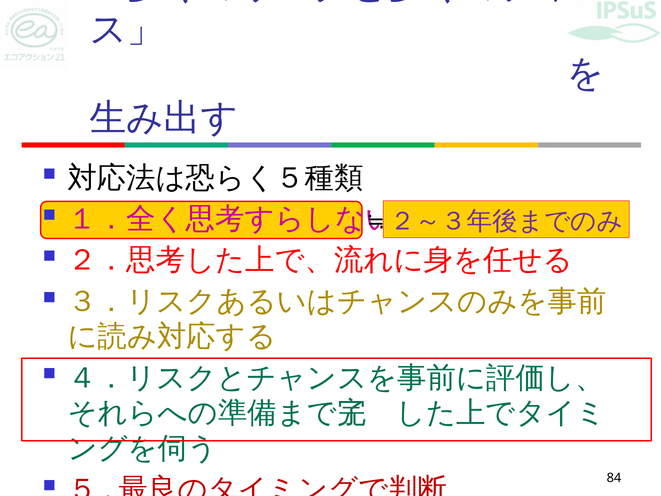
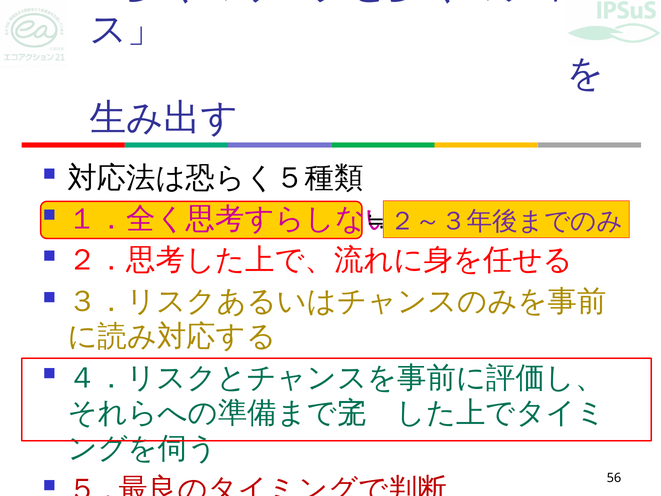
84: 84 -> 56
